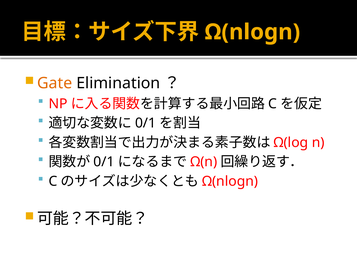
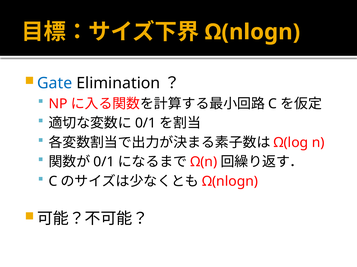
Gate colour: orange -> blue
